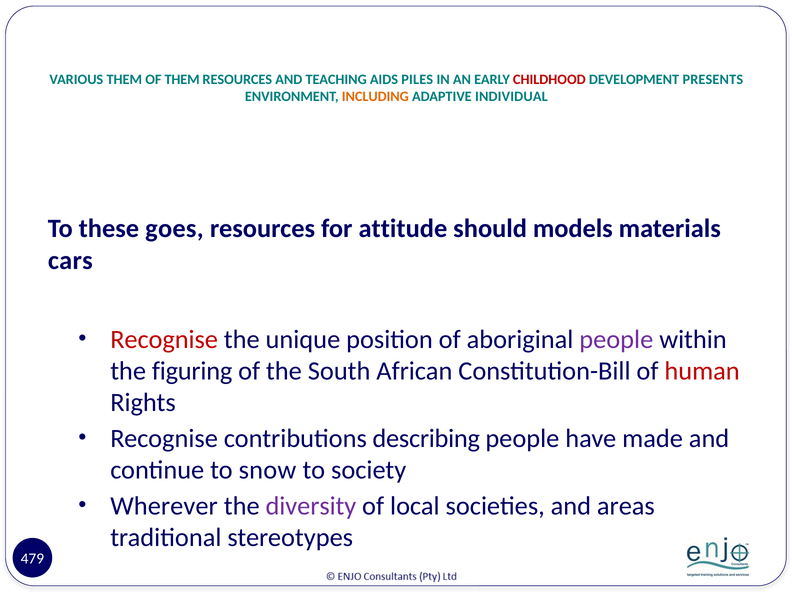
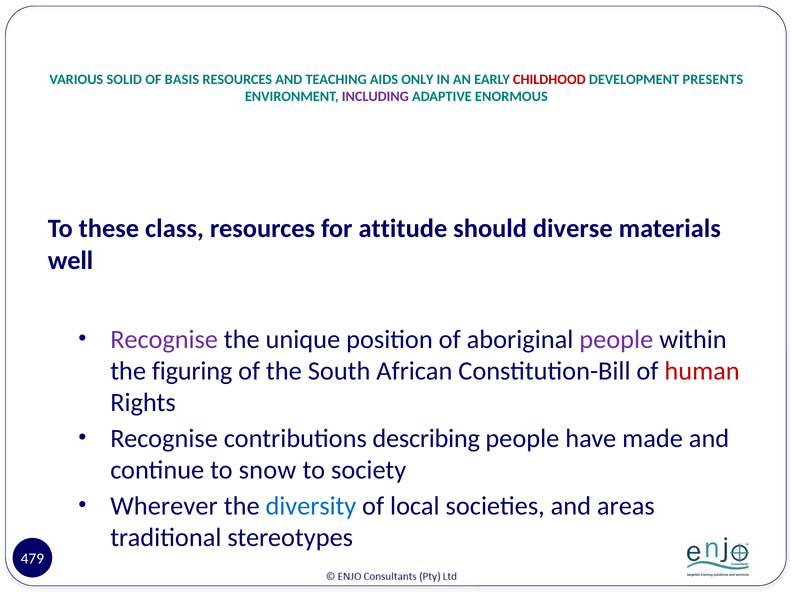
VARIOUS THEM: THEM -> SOLID
OF THEM: THEM -> BASIS
PILES: PILES -> ONLY
INCLUDING colour: orange -> purple
INDIVIDUAL: INDIVIDUAL -> ENORMOUS
goes: goes -> class
models: models -> diverse
cars: cars -> well
Recognise at (164, 339) colour: red -> purple
diversity colour: purple -> blue
